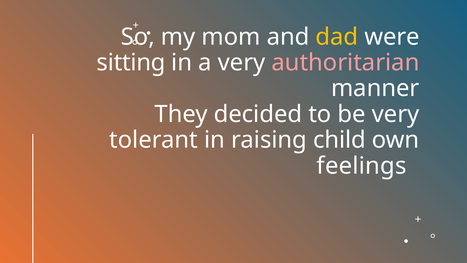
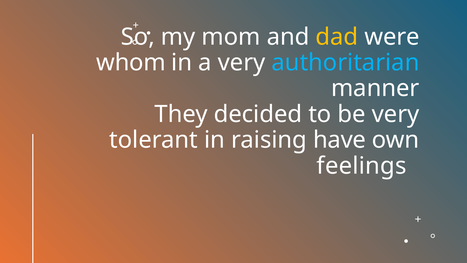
sitting: sitting -> whom
authoritarian colour: pink -> light blue
child: child -> have
